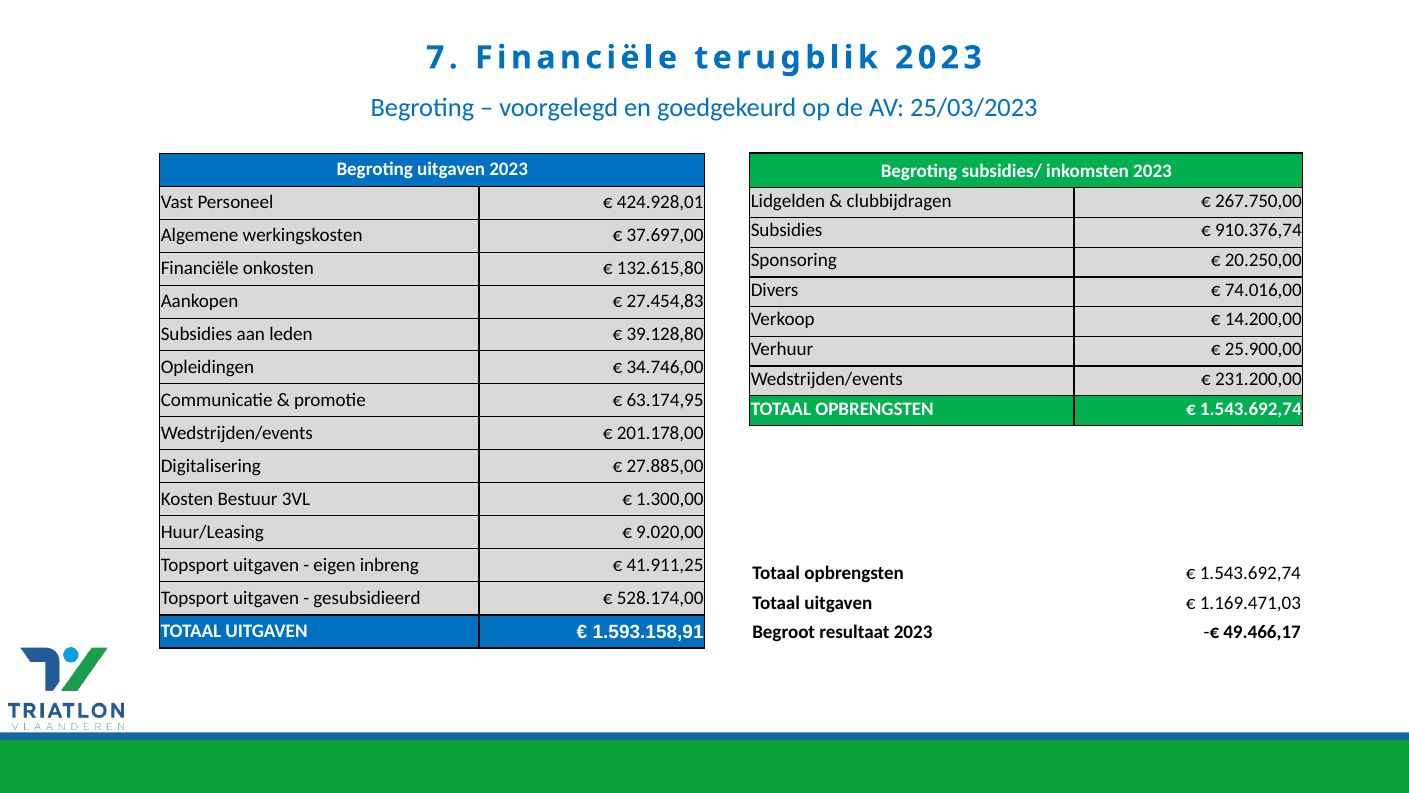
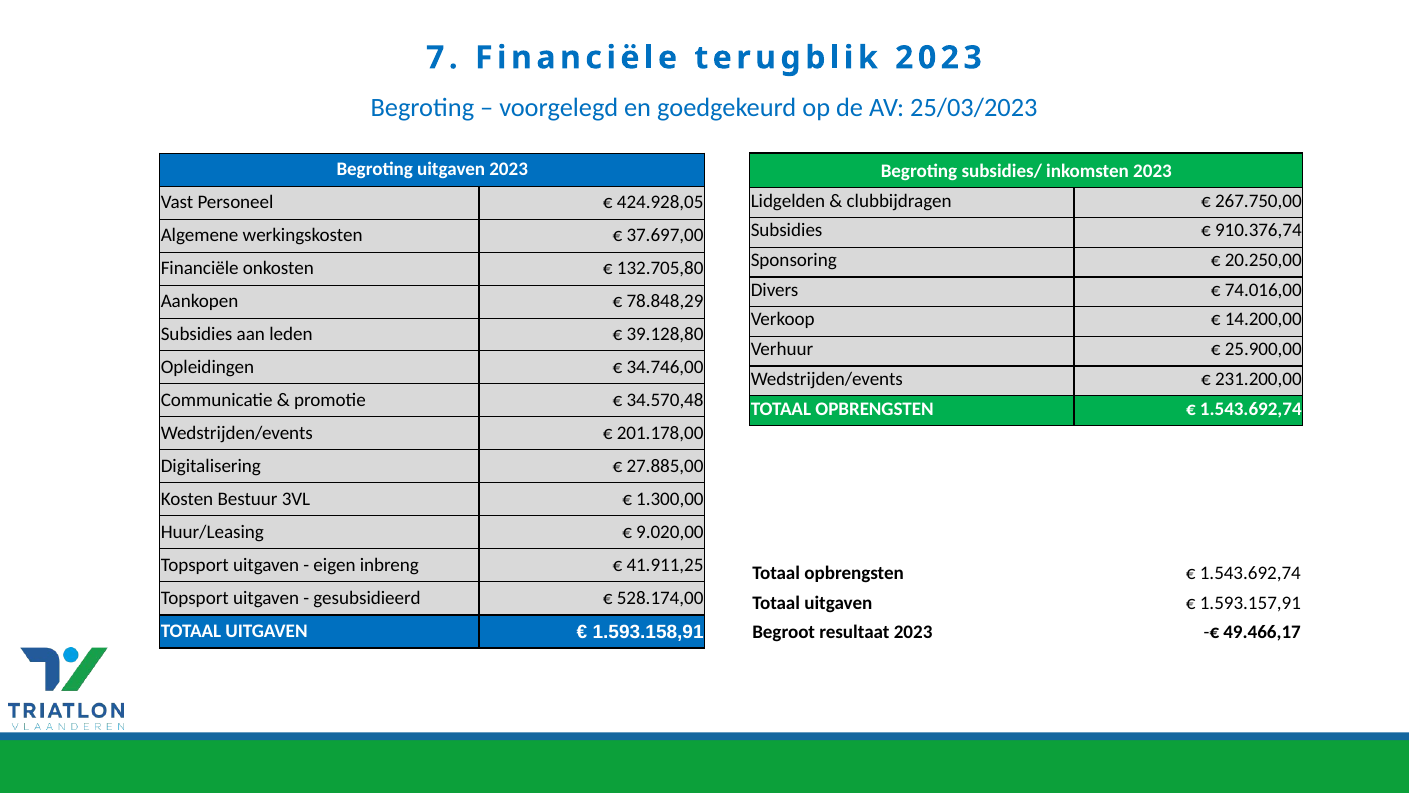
424.928,01: 424.928,01 -> 424.928,05
132.615,80: 132.615,80 -> 132.705,80
27.454,83: 27.454,83 -> 78.848,29
63.174,95: 63.174,95 -> 34.570,48
1.169.471,03: 1.169.471,03 -> 1.593.157,91
